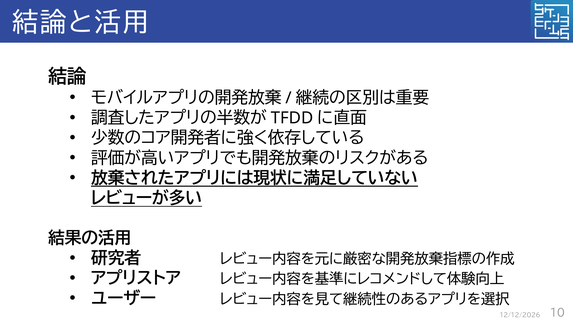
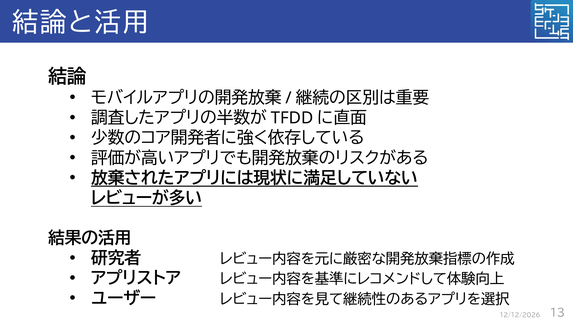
10: 10 -> 13
